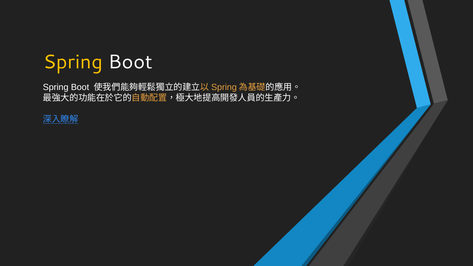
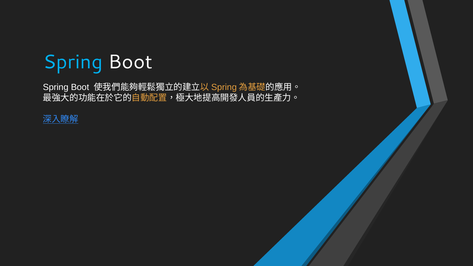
Spring at (73, 62) colour: yellow -> light blue
